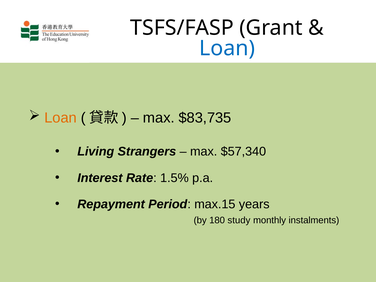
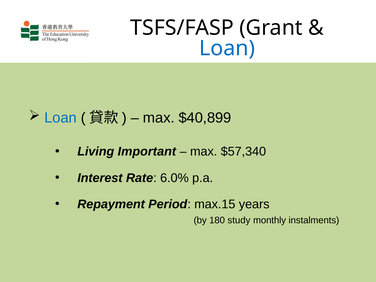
Loan at (61, 118) colour: orange -> blue
$83,735: $83,735 -> $40,899
Strangers: Strangers -> Important
1.5%: 1.5% -> 6.0%
